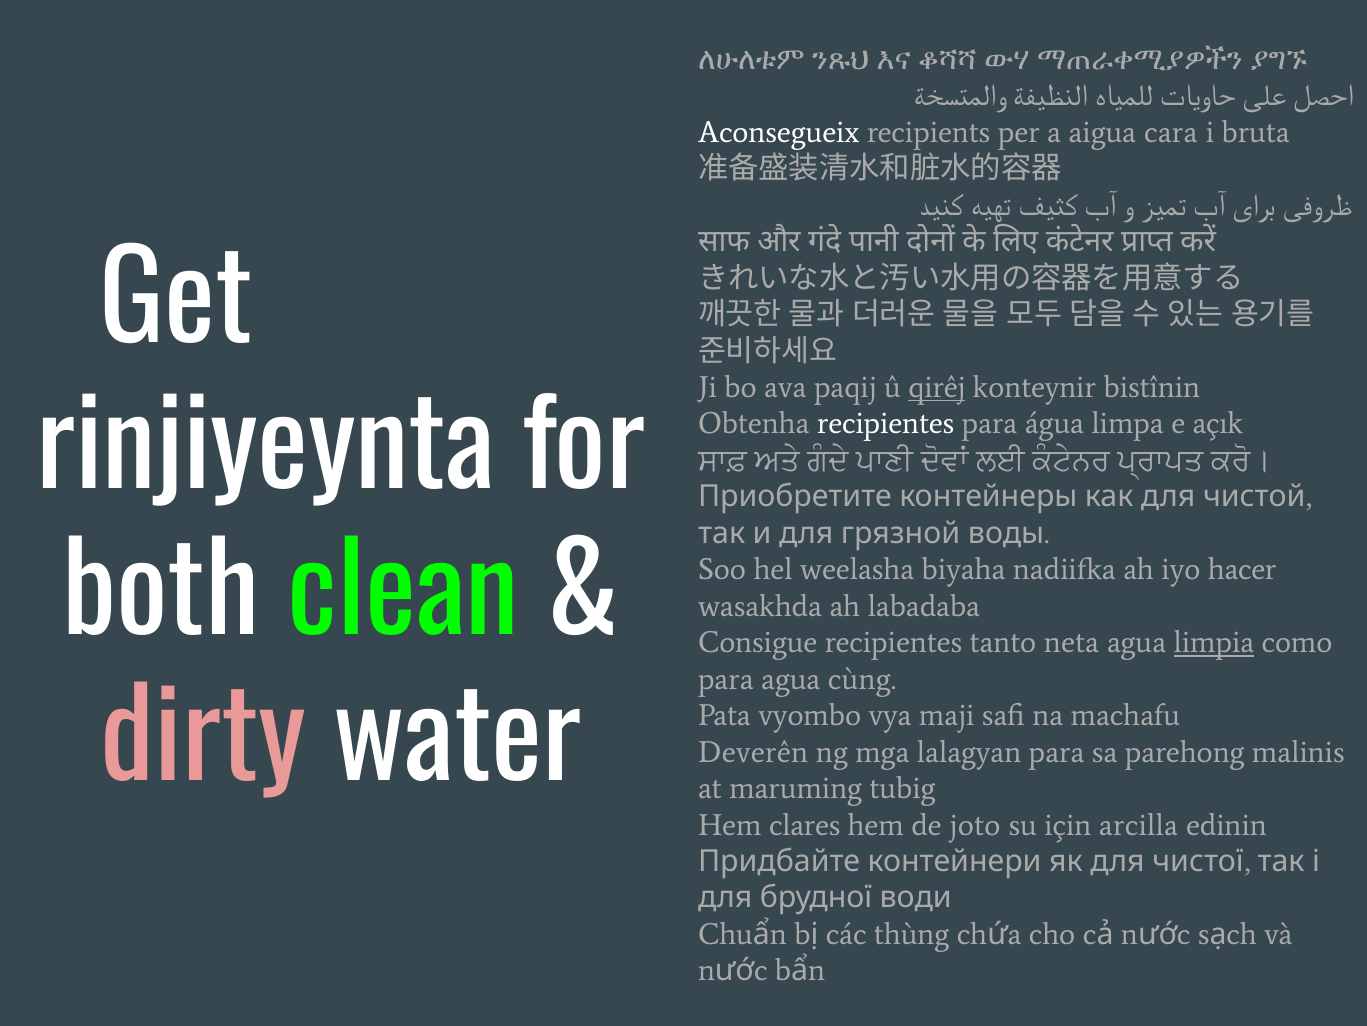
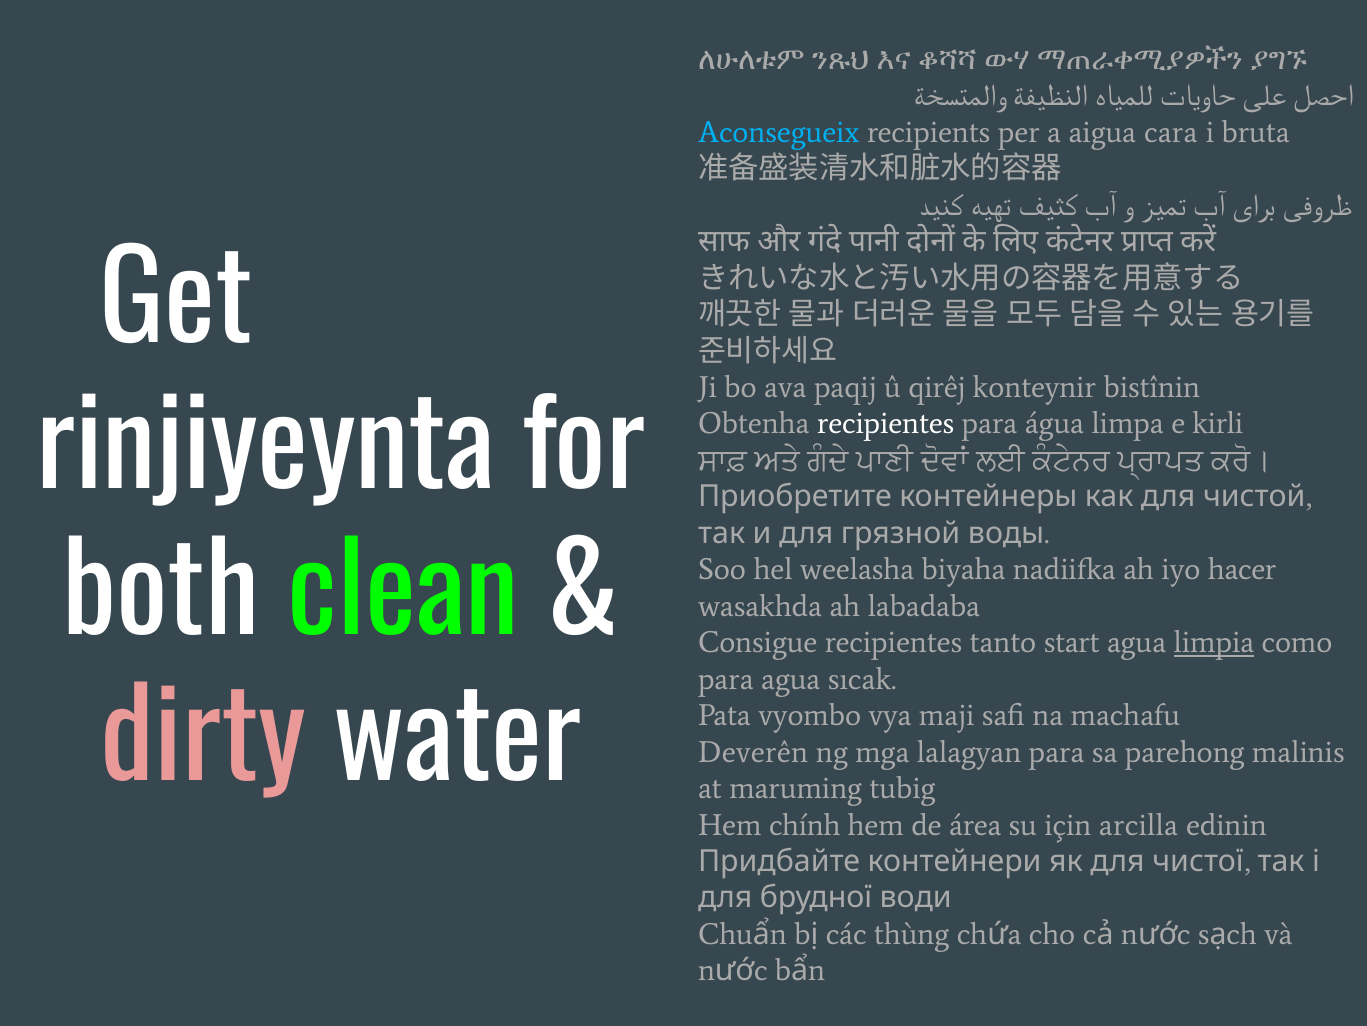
Aconsegueix colour: white -> light blue
qirêj underline: present -> none
açık: açık -> kirli
neta: neta -> start
cùng: cùng -> sıcak
clares: clares -> chính
joto: joto -> área
